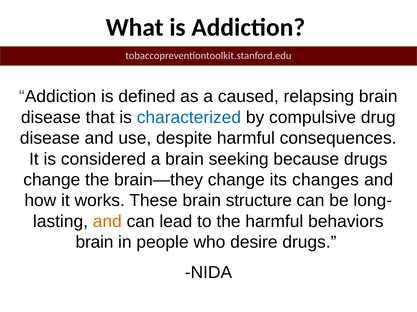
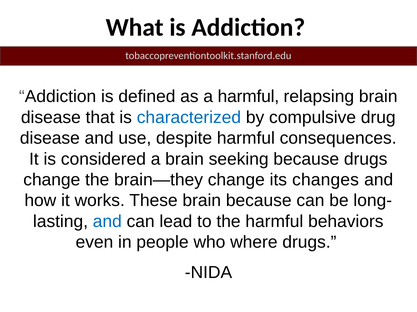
a caused: caused -> harmful
brain structure: structure -> because
and at (107, 222) colour: orange -> blue
brain at (95, 243): brain -> even
desire: desire -> where
